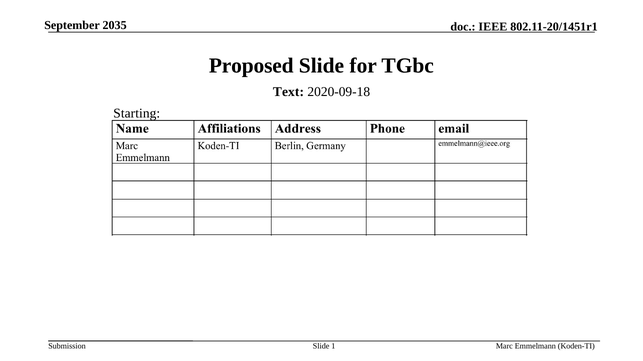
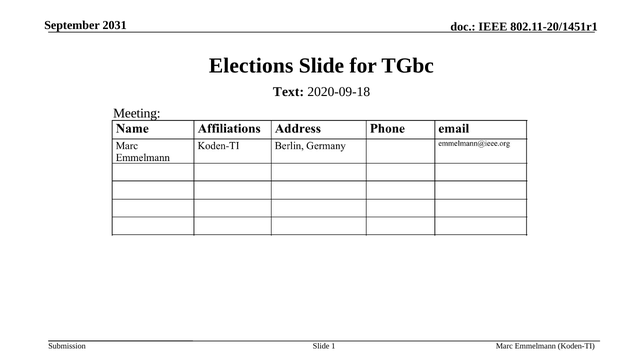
2035: 2035 -> 2031
Proposed: Proposed -> Elections
Starting: Starting -> Meeting
